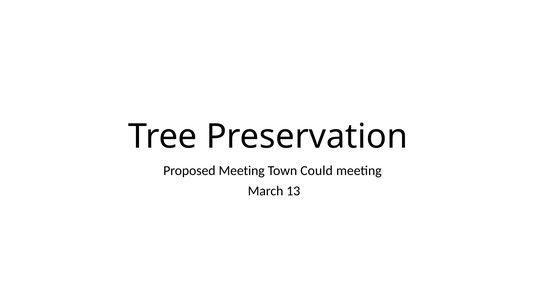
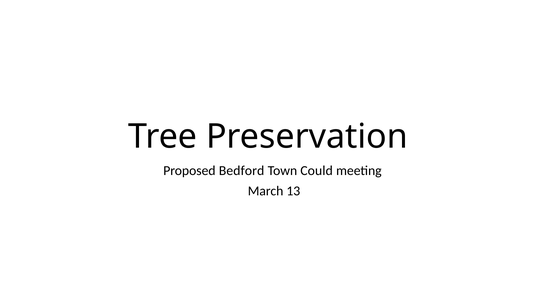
Proposed Meeting: Meeting -> Bedford
